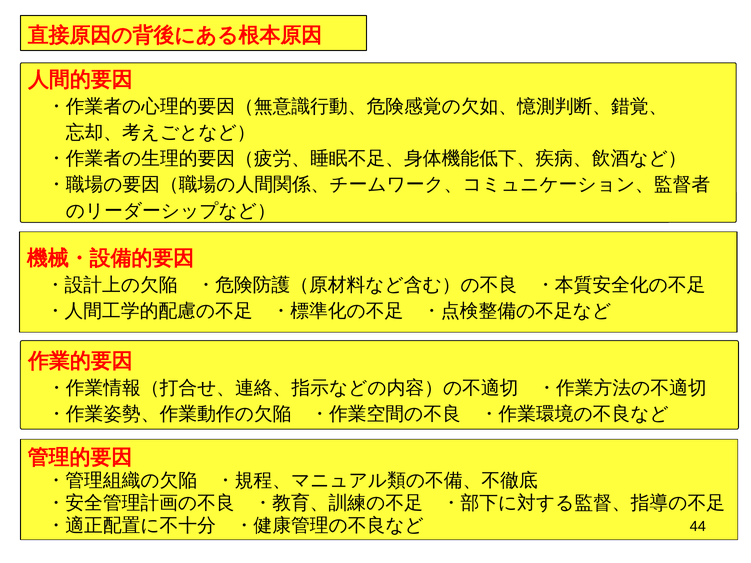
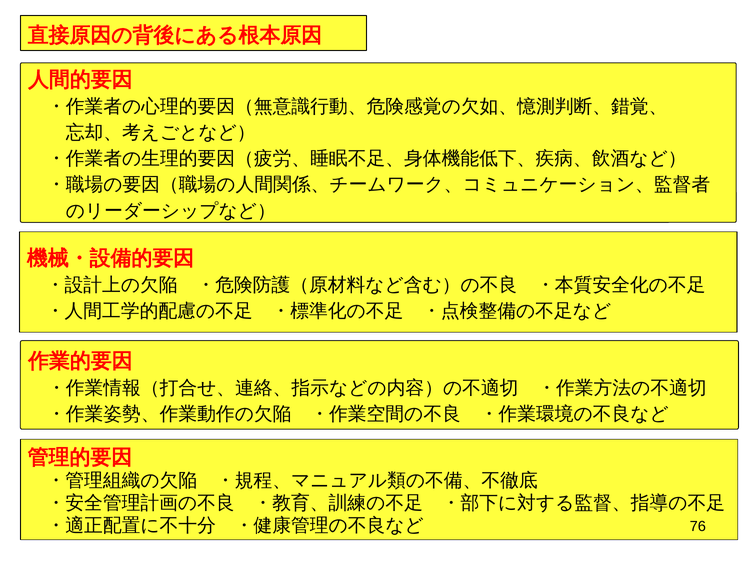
44: 44 -> 76
